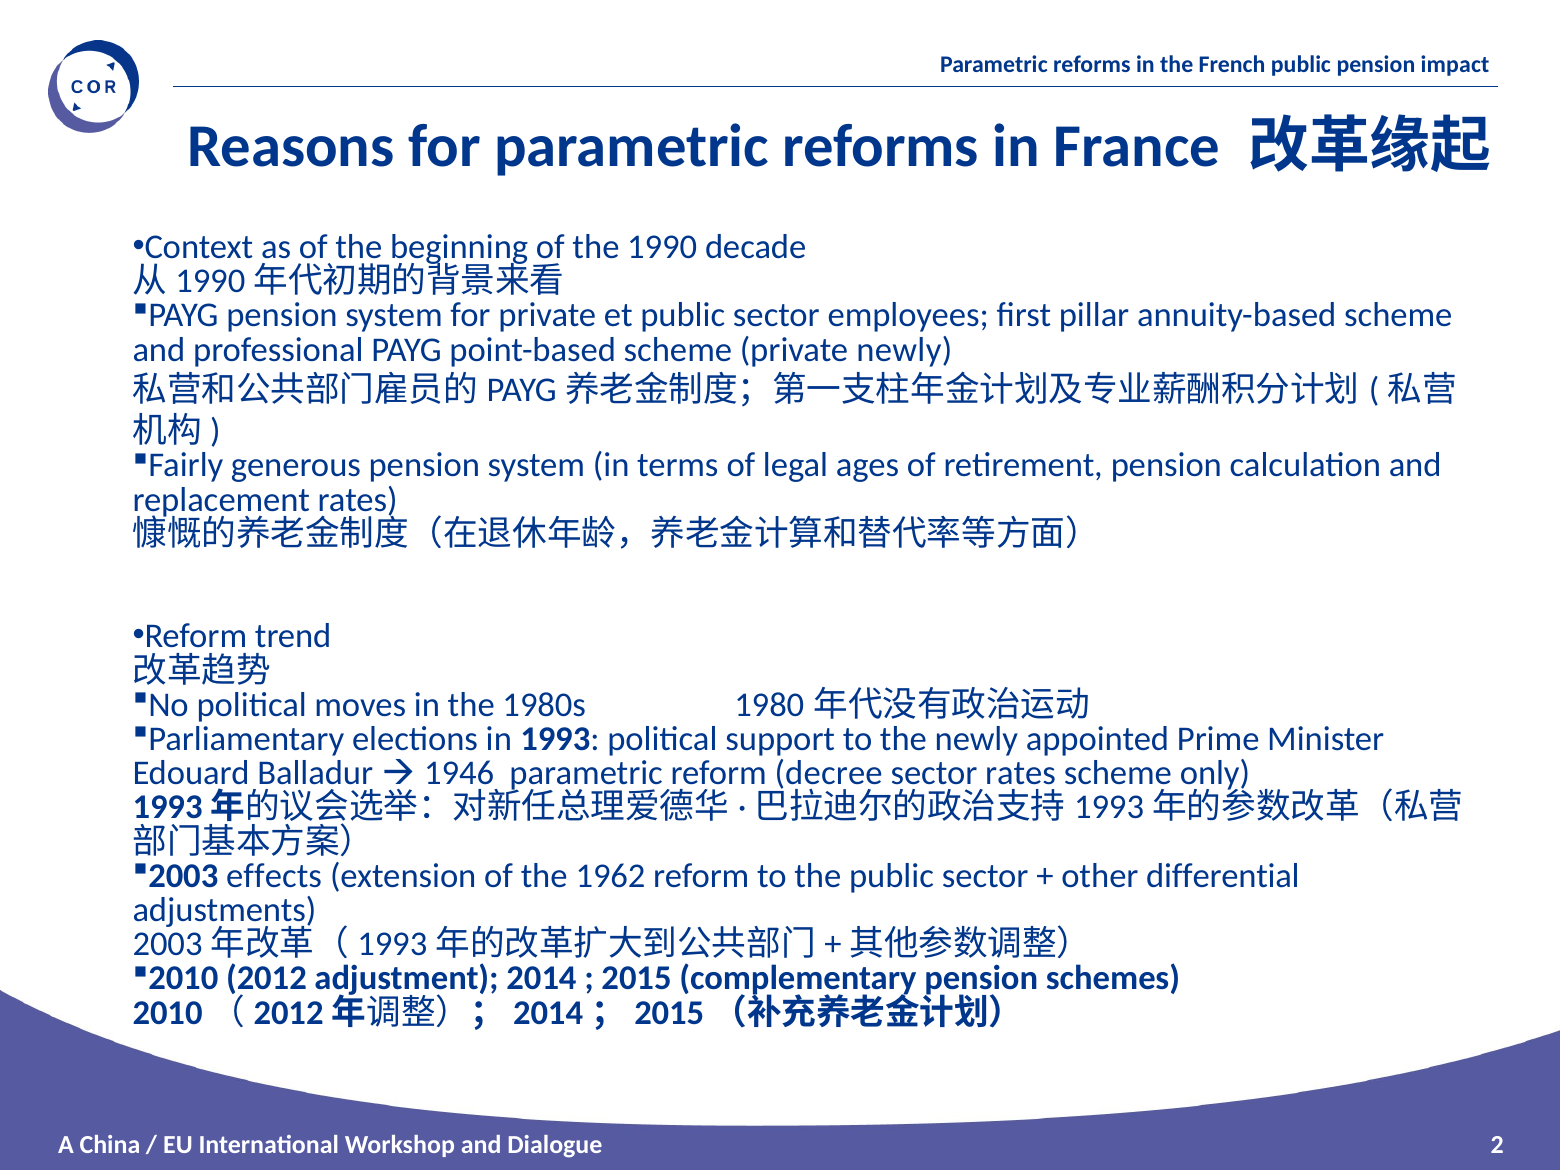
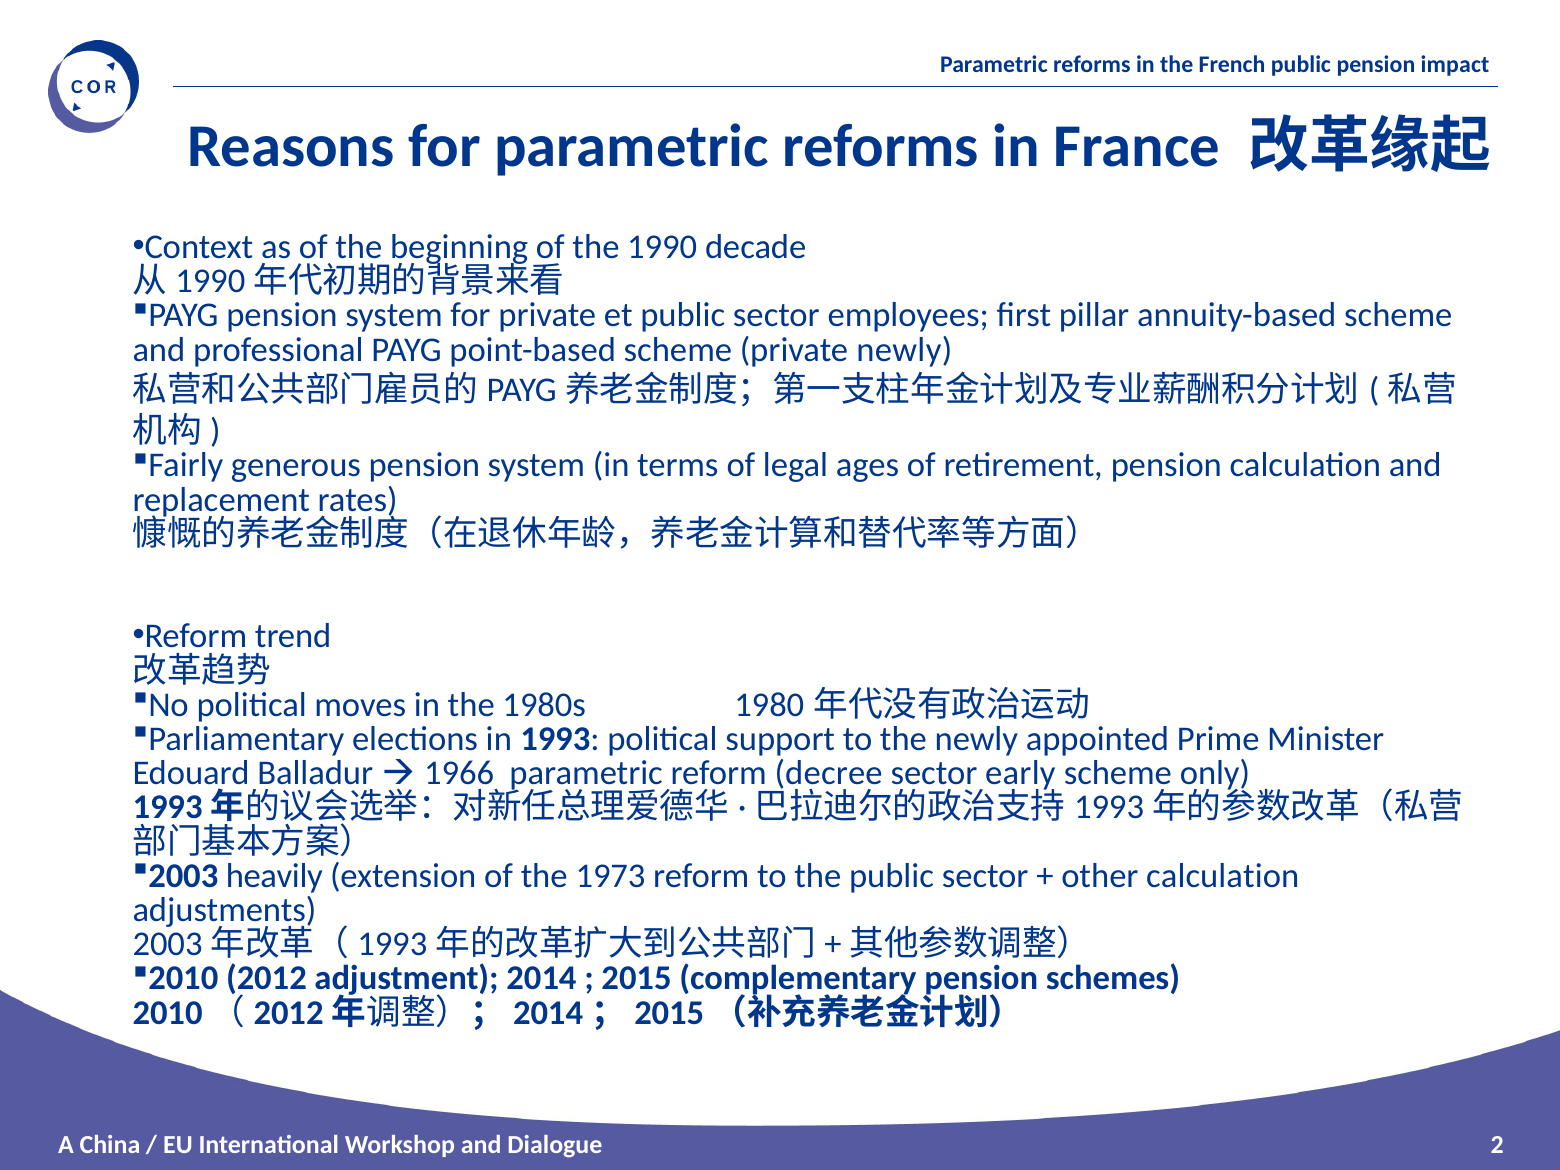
1946: 1946 -> 1966
sector rates: rates -> early
effects: effects -> heavily
1962: 1962 -> 1973
other differential: differential -> calculation
